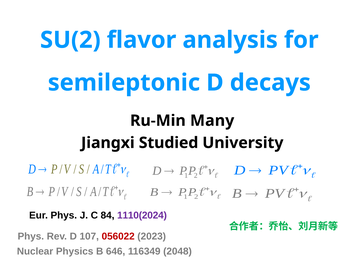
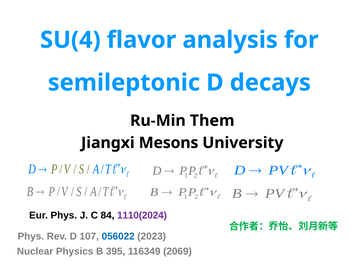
SU(2: SU(2 -> SU(4
Many: Many -> Them
Studied: Studied -> Mesons
056022 colour: red -> blue
646: 646 -> 395
2048: 2048 -> 2069
